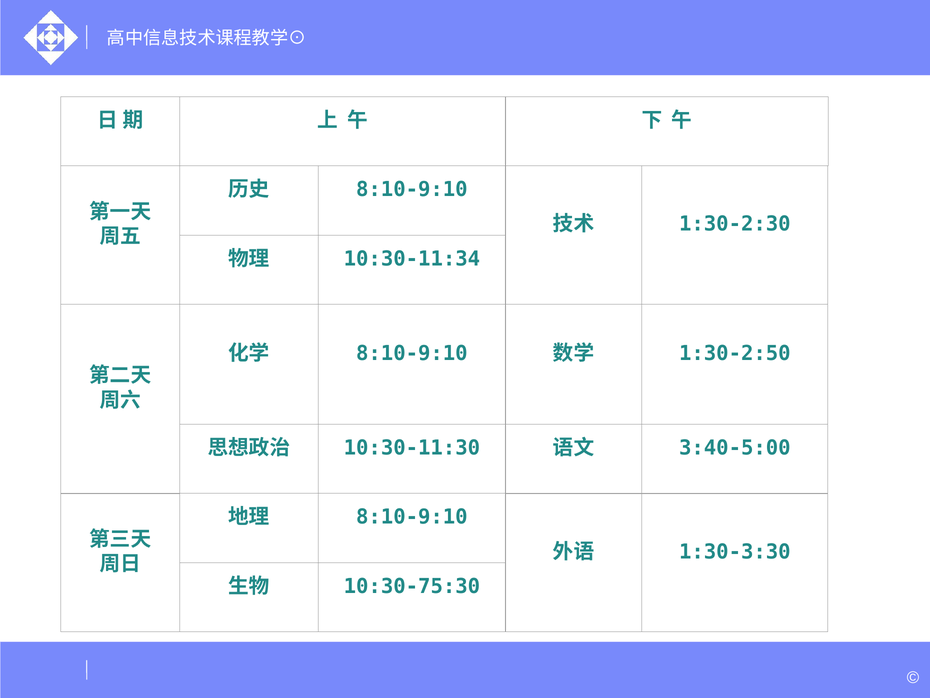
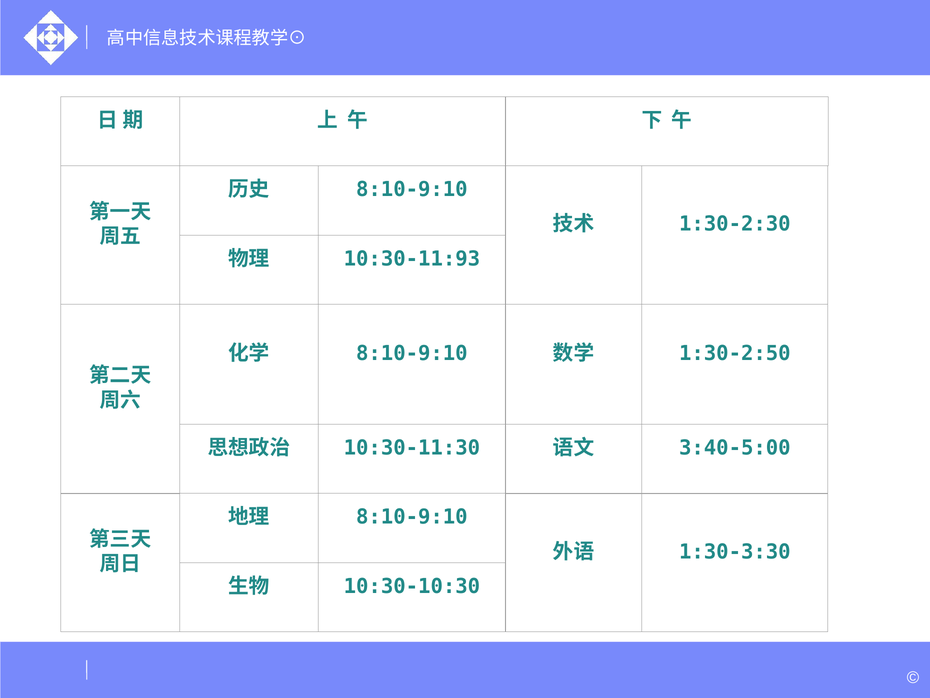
10:30-11:34: 10:30-11:34 -> 10:30-11:93
10:30-75:30: 10:30-75:30 -> 10:30-10:30
